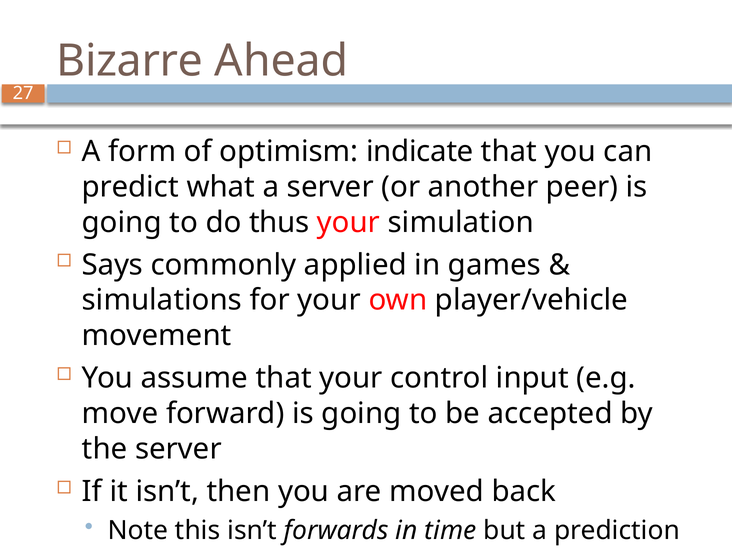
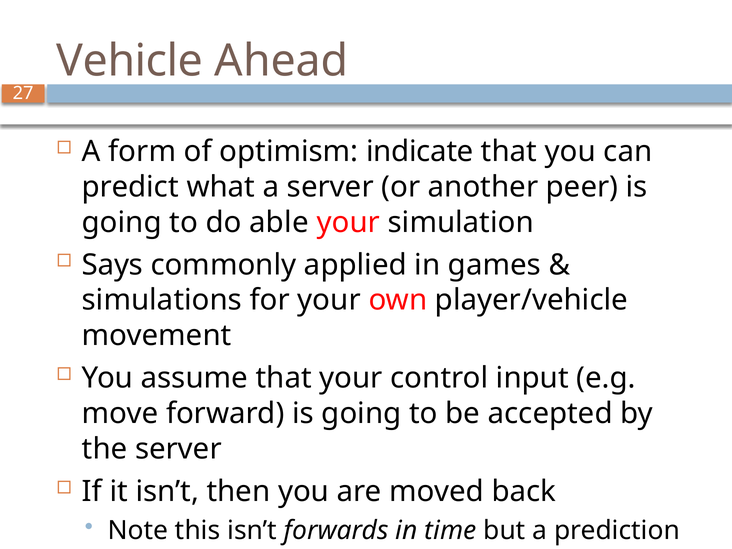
Bizarre: Bizarre -> Vehicle
thus: thus -> able
